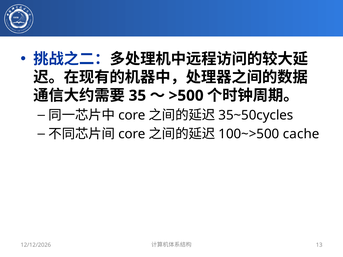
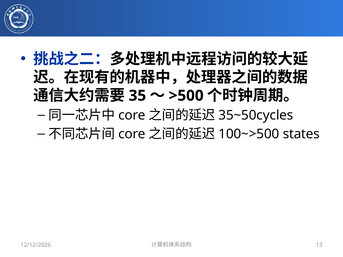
cache: cache -> states
